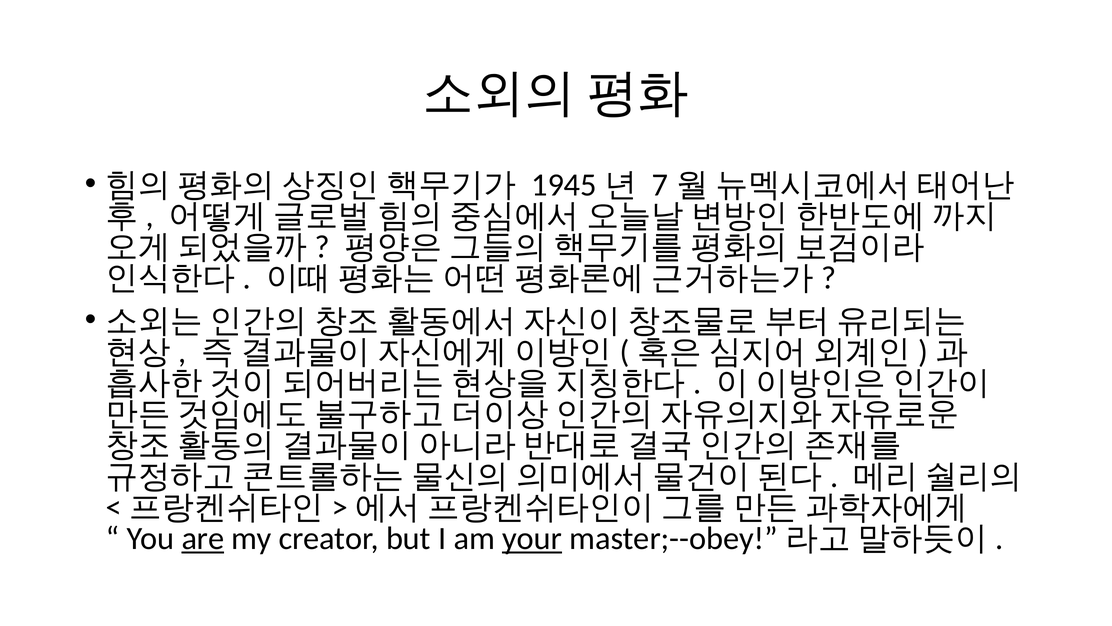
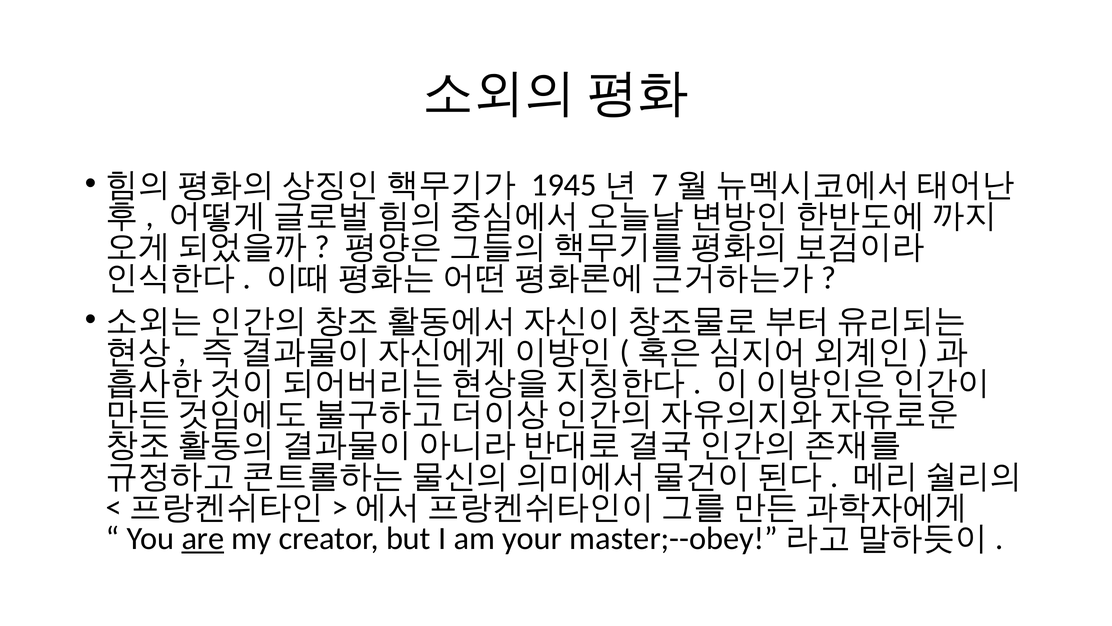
your underline: present -> none
